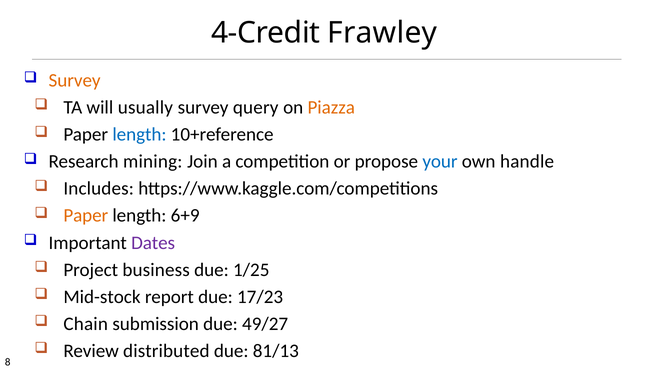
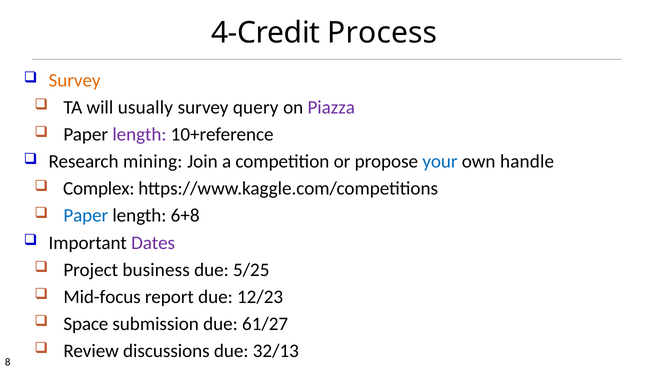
Frawley: Frawley -> Process
Piazza colour: orange -> purple
length at (139, 135) colour: blue -> purple
Includes: Includes -> Complex
Paper at (86, 216) colour: orange -> blue
6+9: 6+9 -> 6+8
1/25: 1/25 -> 5/25
Mid-stock: Mid-stock -> Mid-focus
17/23: 17/23 -> 12/23
Chain: Chain -> Space
49/27: 49/27 -> 61/27
distributed: distributed -> discussions
81/13: 81/13 -> 32/13
